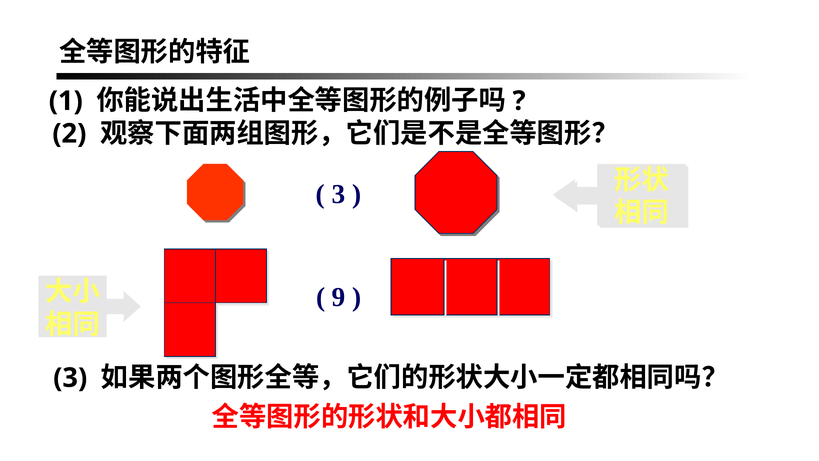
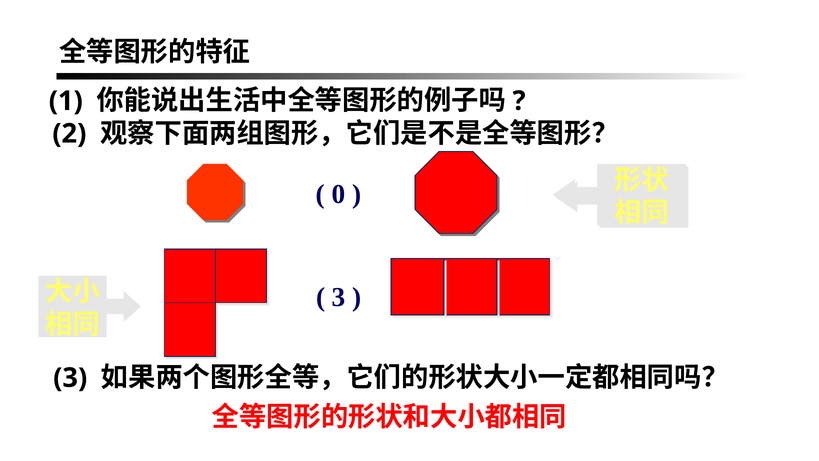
3 at (339, 194): 3 -> 0
9 at (339, 297): 9 -> 3
